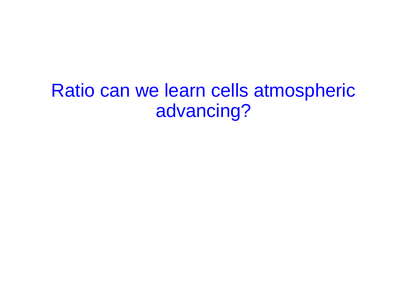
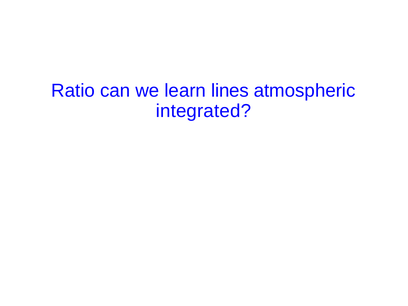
cells: cells -> lines
advancing: advancing -> integrated
